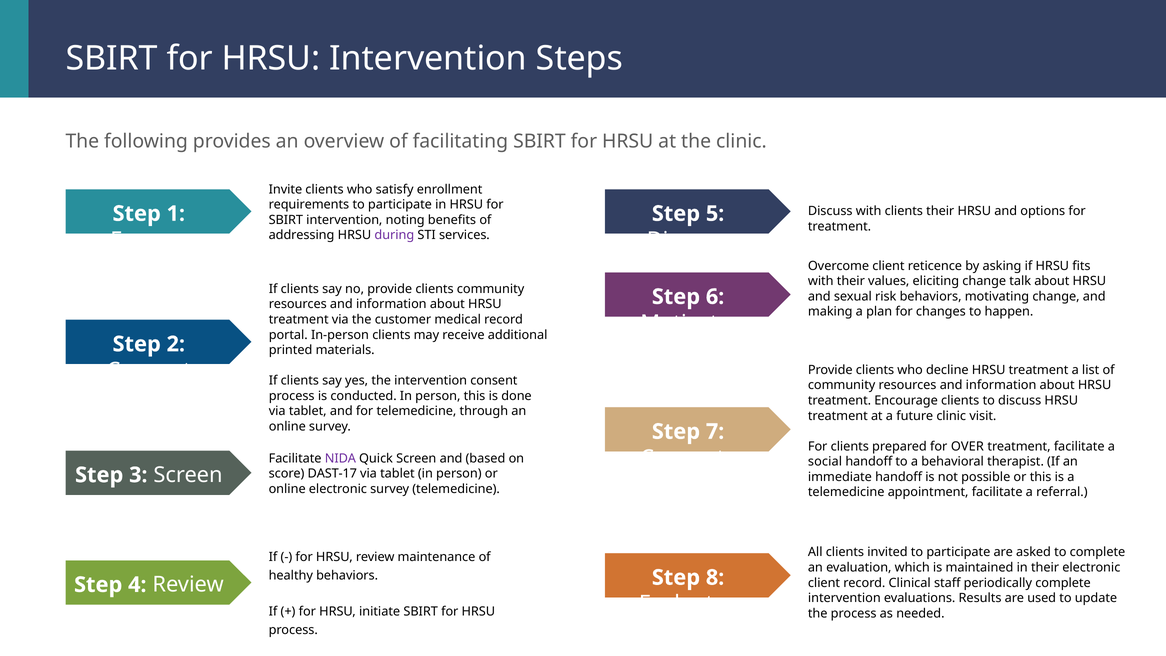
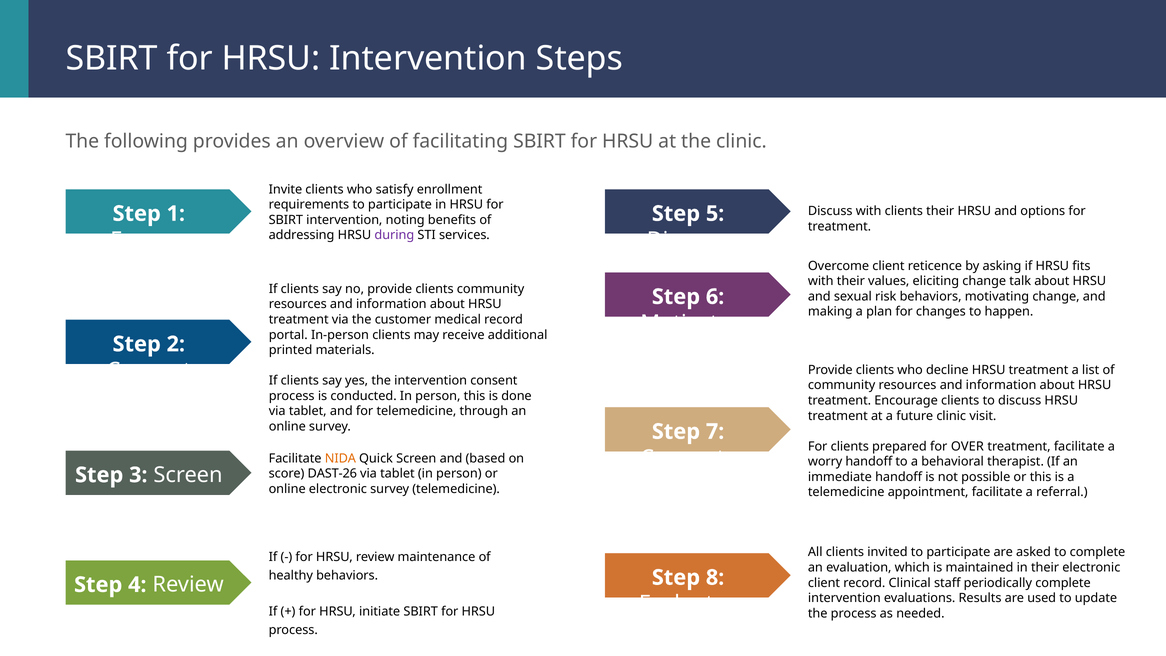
NIDA colour: purple -> orange
social: social -> worry
DAST-17: DAST-17 -> DAST-26
